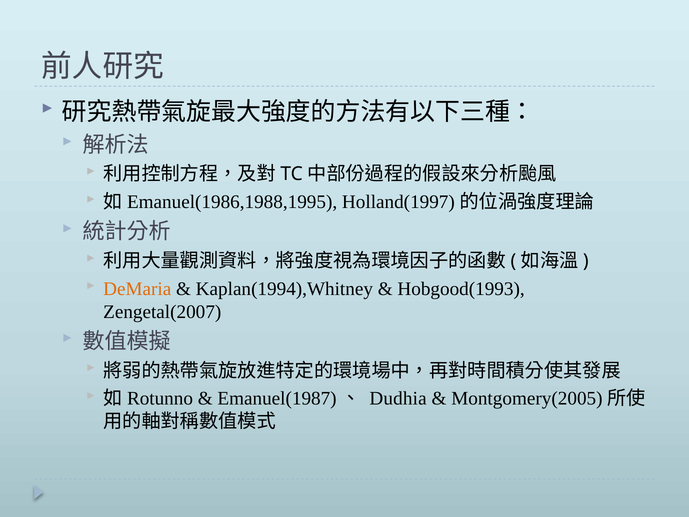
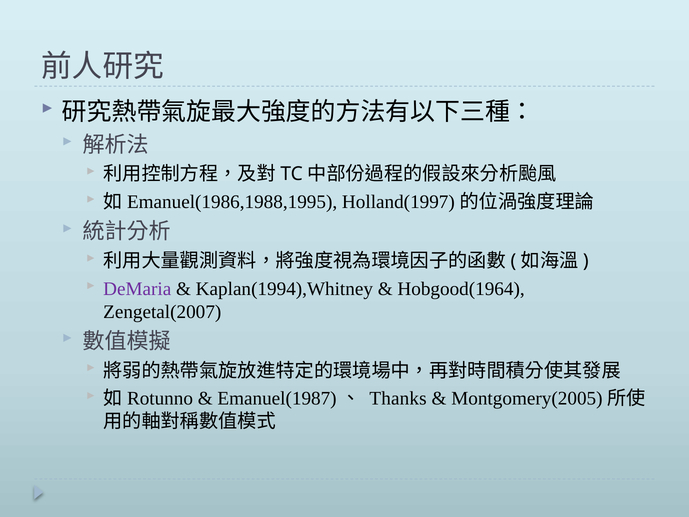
DeMaria colour: orange -> purple
Hobgood(1993: Hobgood(1993 -> Hobgood(1964
Dudhia: Dudhia -> Thanks
